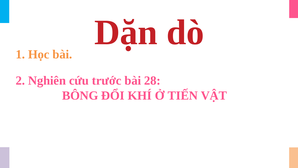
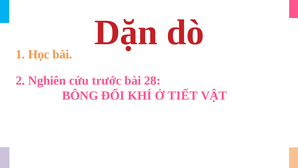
TIẾN: TIẾN -> TIẾT
